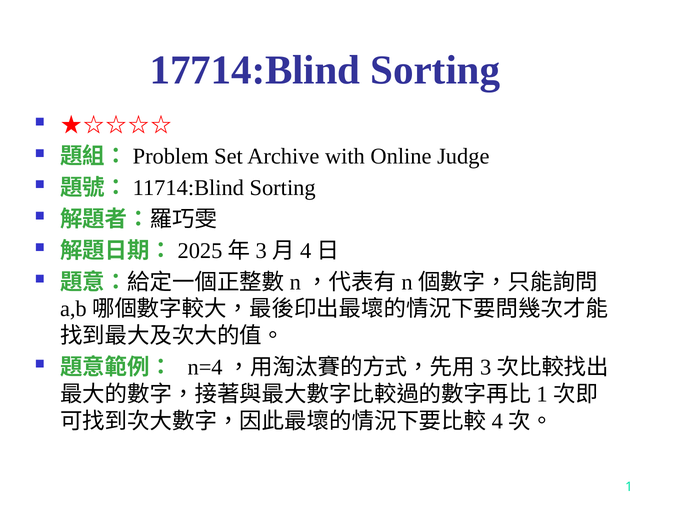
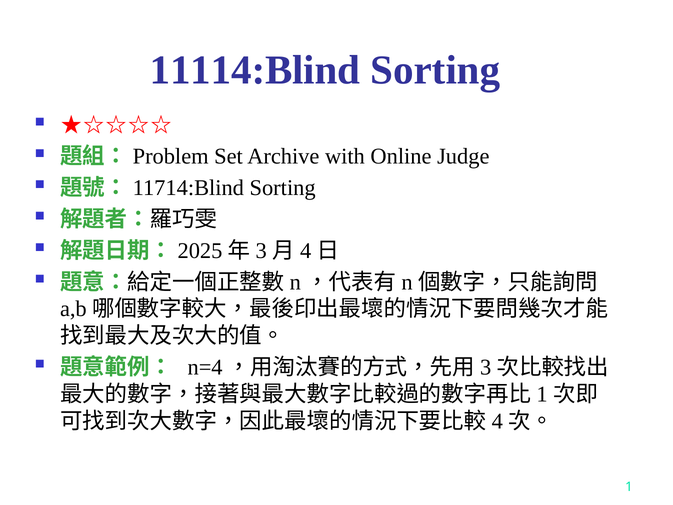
17714:Blind: 17714:Blind -> 11114:Blind
